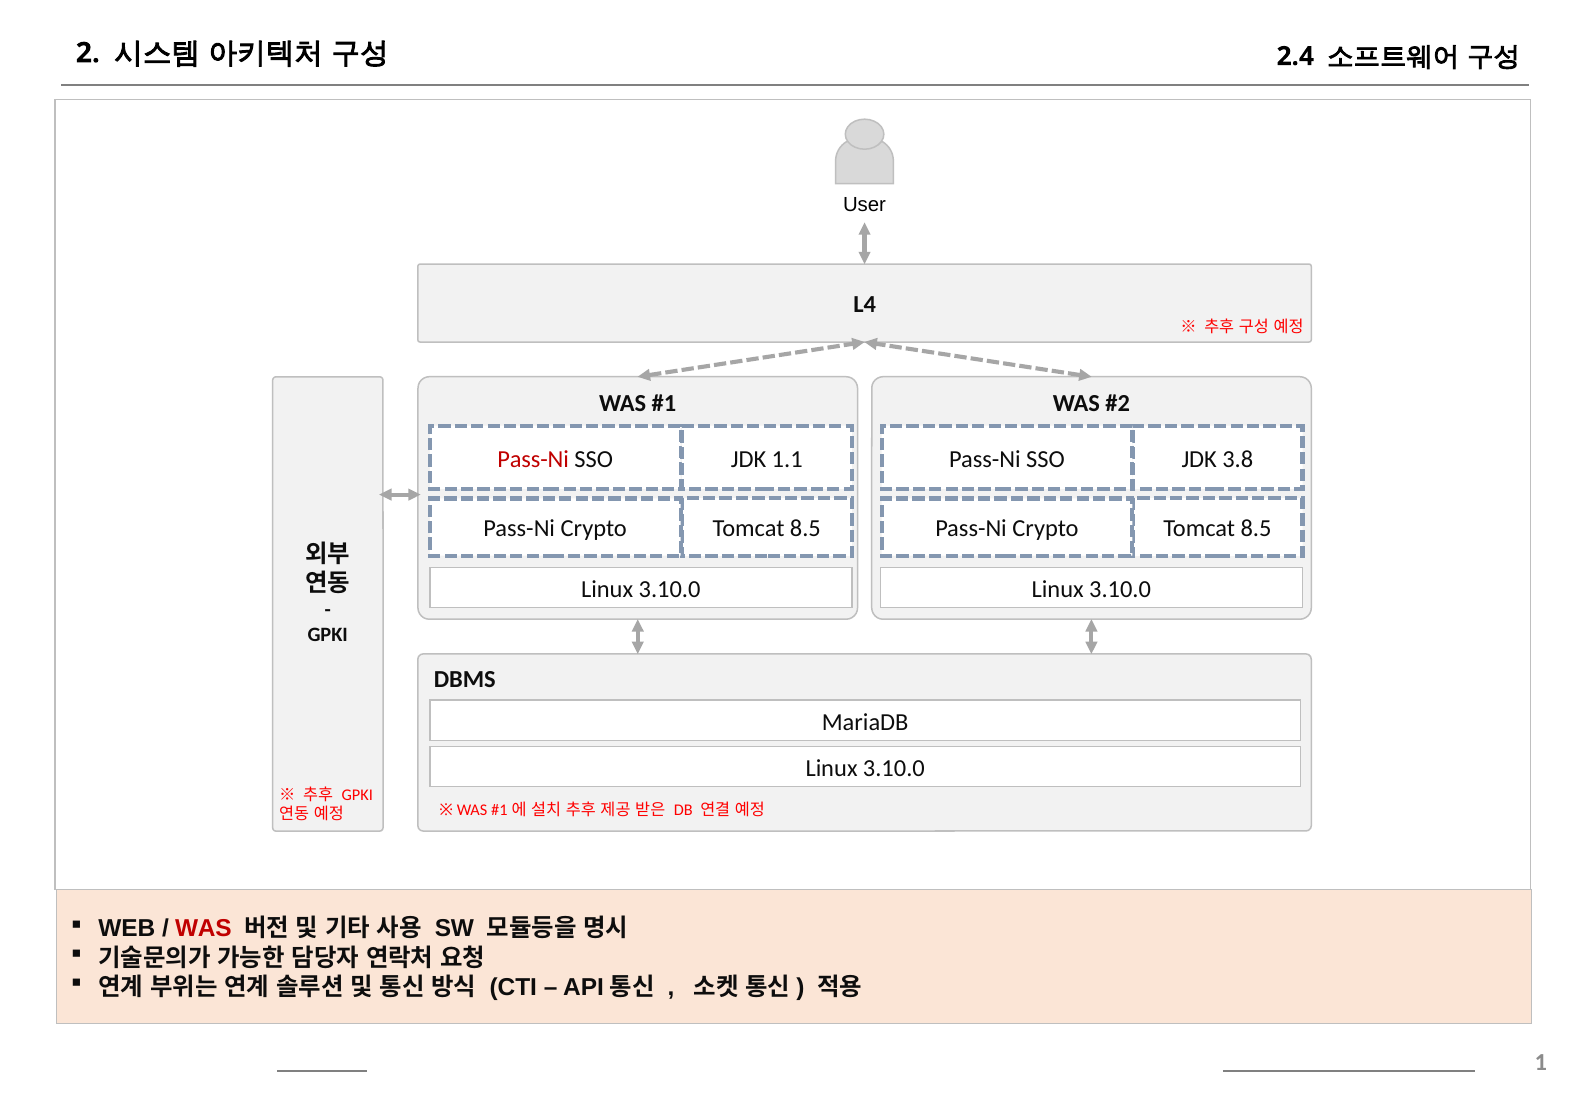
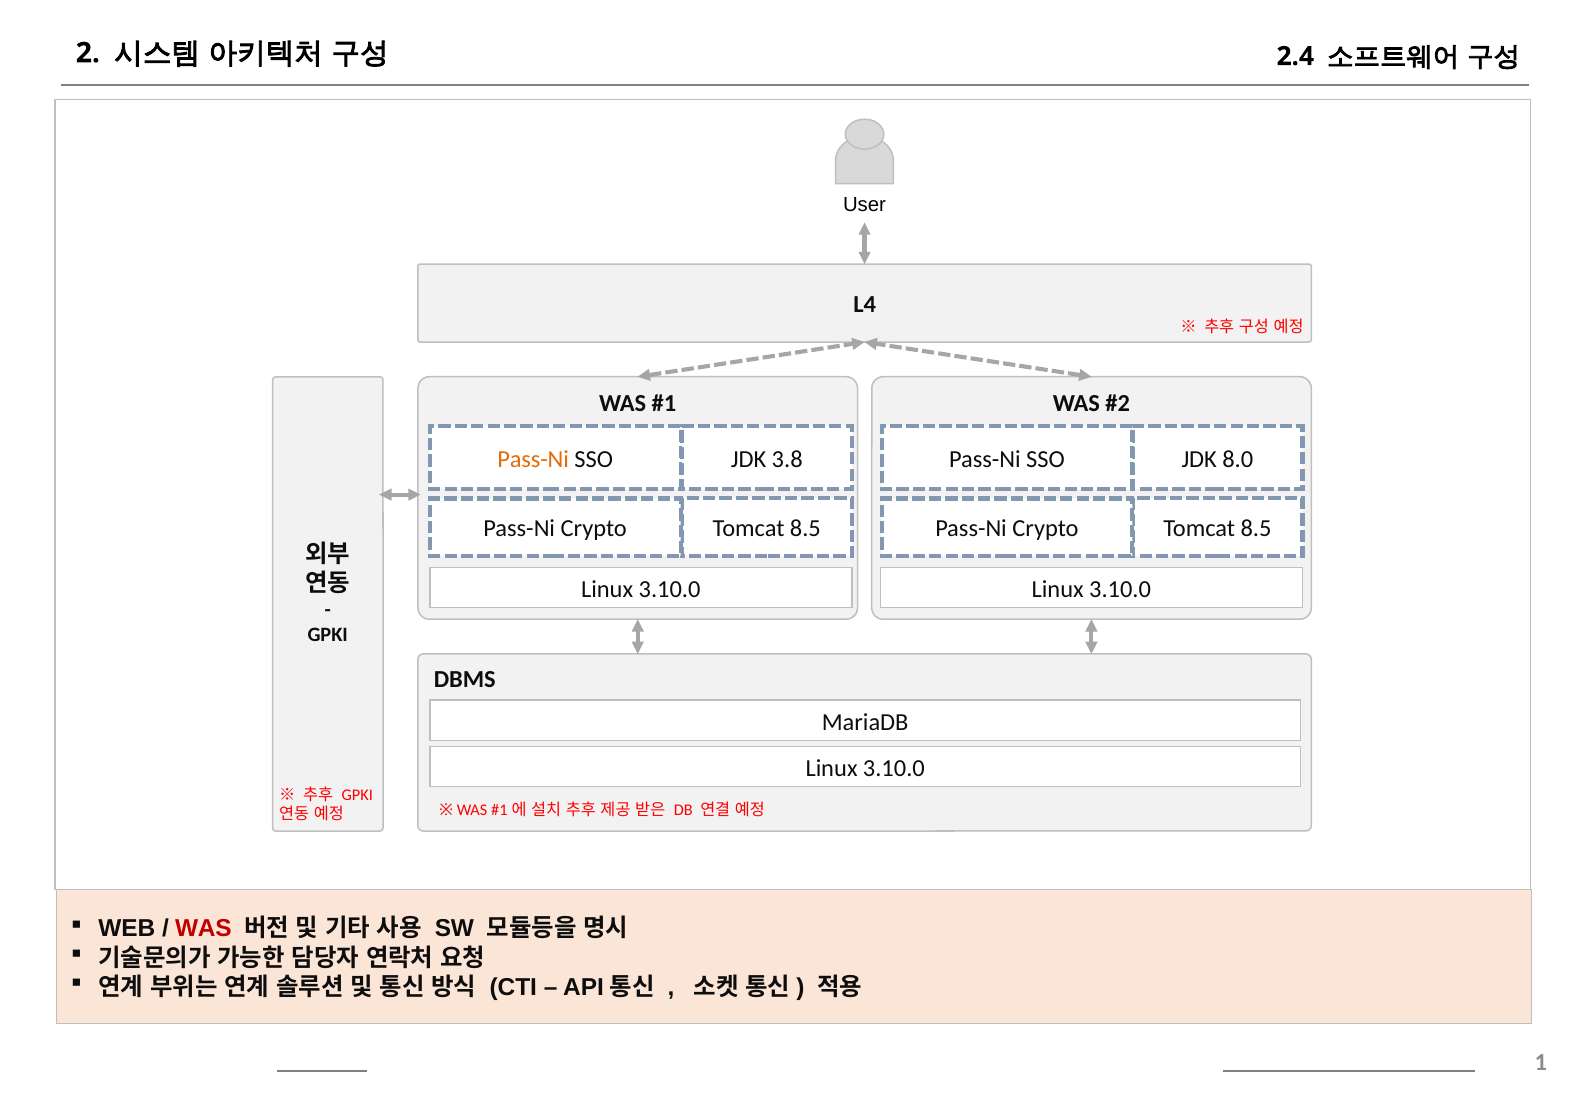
Pass-Ni at (533, 459) colour: red -> orange
1.1: 1.1 -> 3.8
3.8: 3.8 -> 8.0
